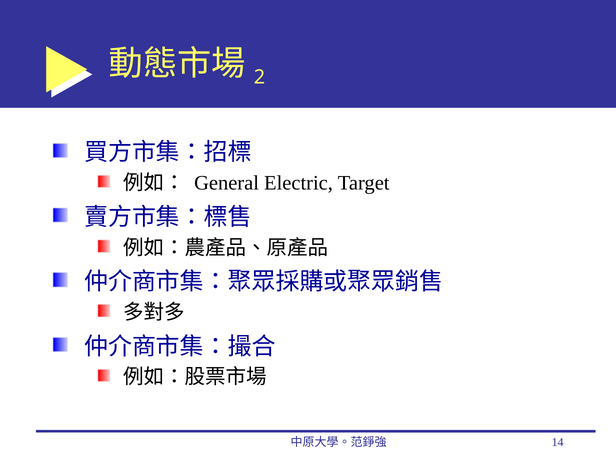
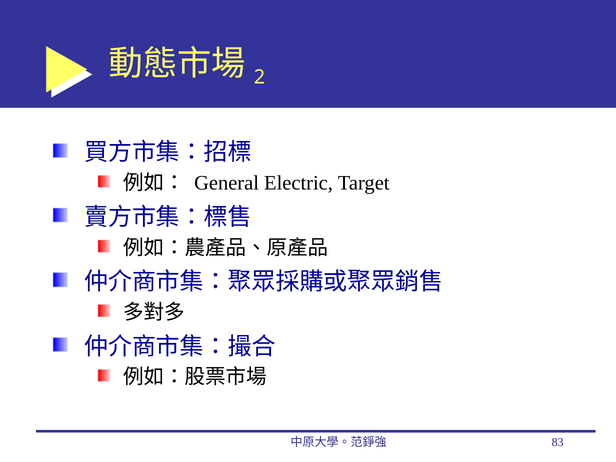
14: 14 -> 83
